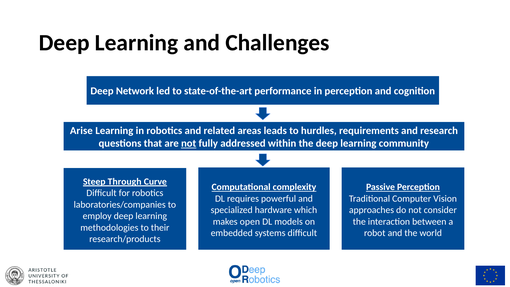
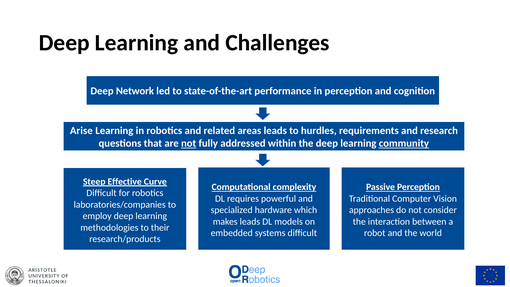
community underline: none -> present
Through: Through -> Effective
makes open: open -> leads
